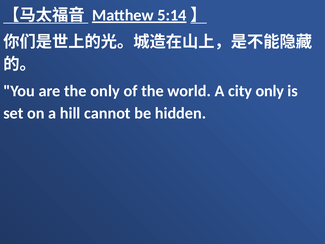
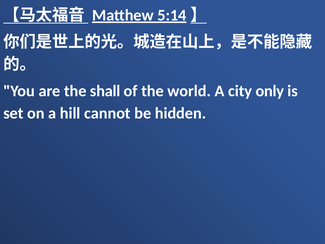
the only: only -> shall
